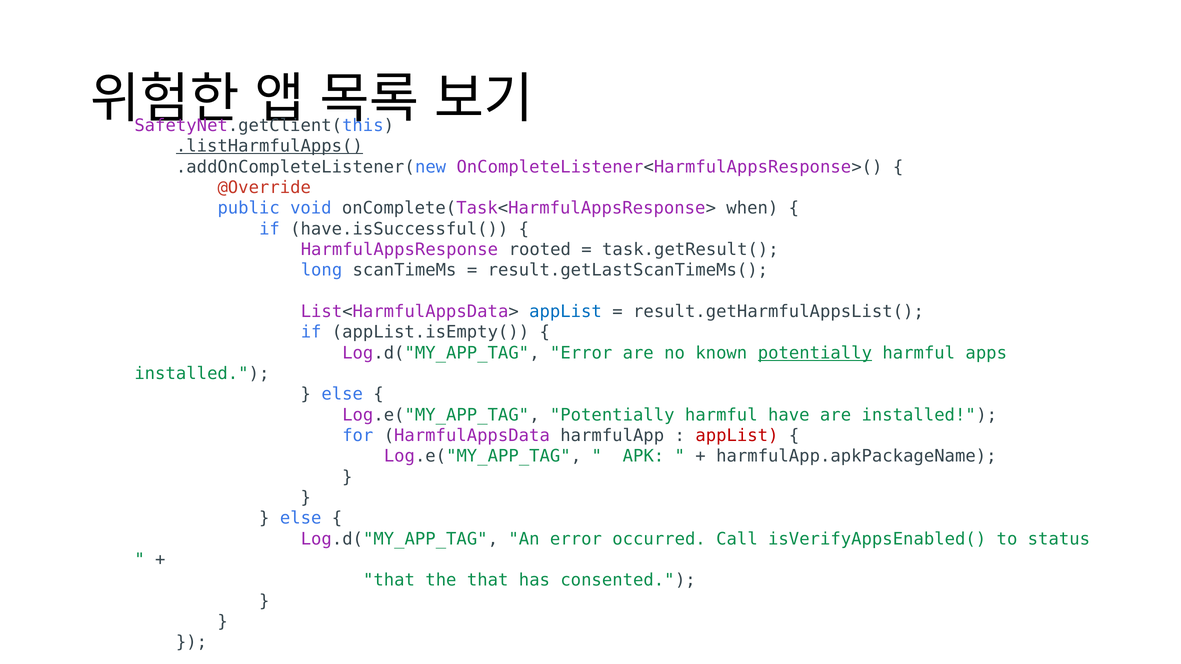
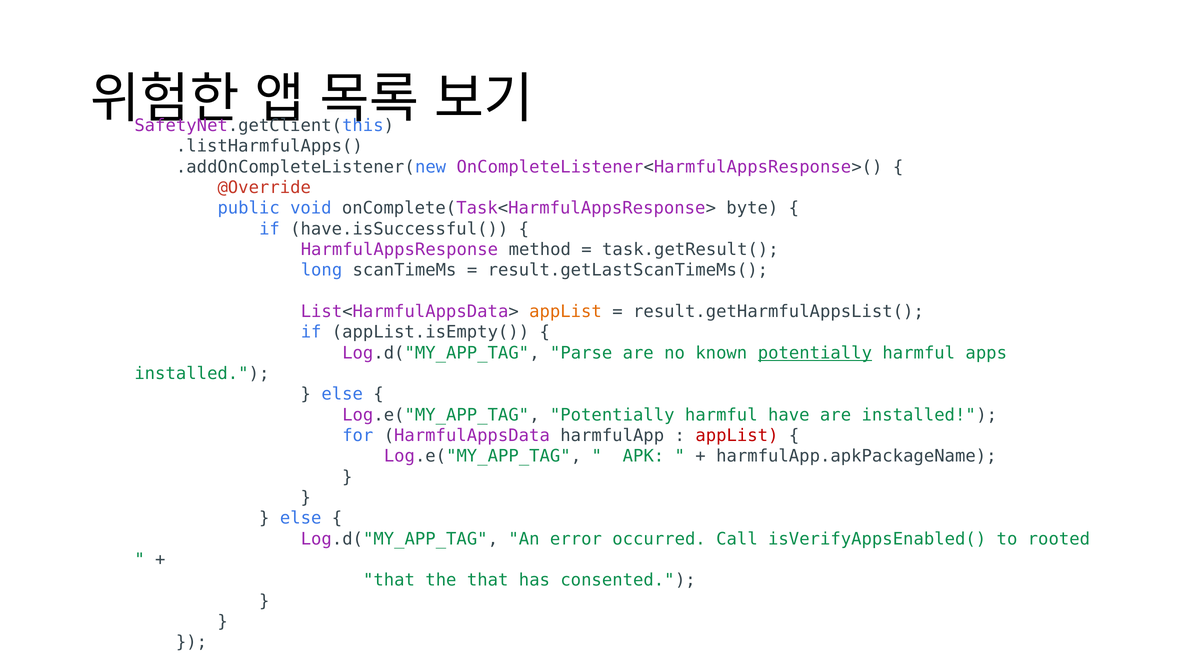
.listHarmfulApps( underline: present -> none
when: when -> byte
rooted: rooted -> method
appList at (566, 312) colour: blue -> orange
Log.d("MY_APP_TAG Error: Error -> Parse
status: status -> rooted
